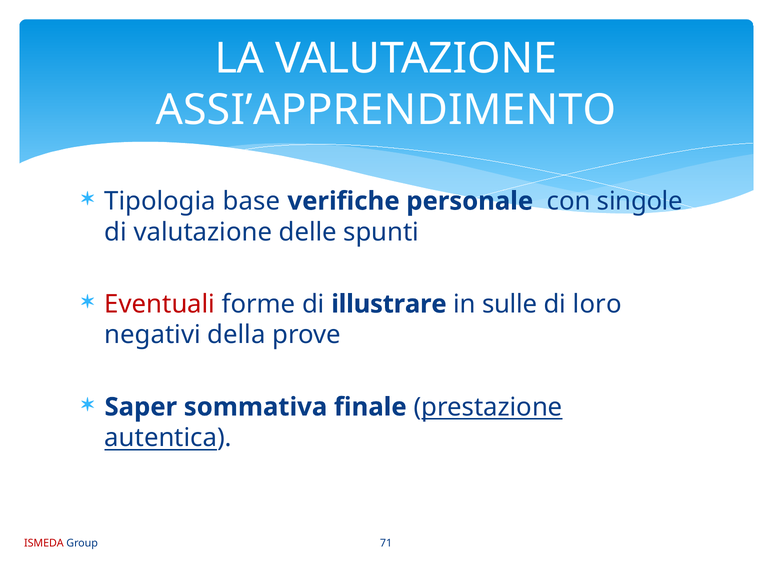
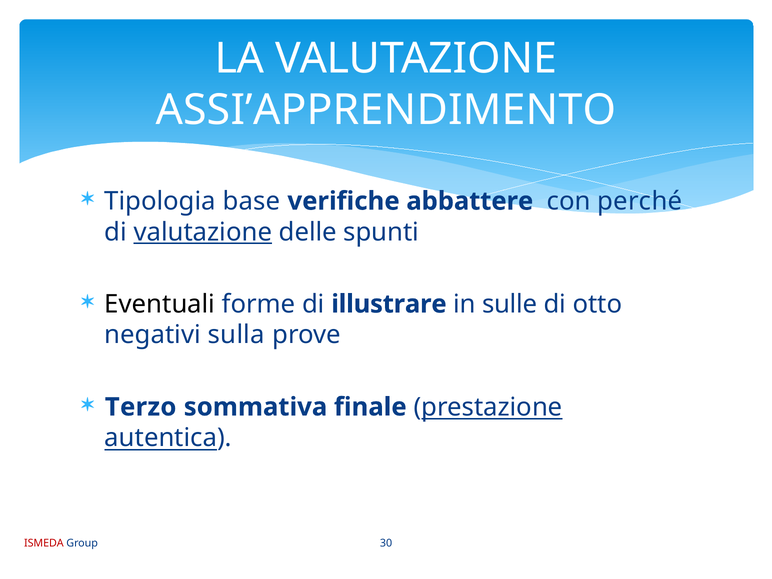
personale: personale -> abbattere
singole: singole -> perché
valutazione at (203, 232) underline: none -> present
Eventuali colour: red -> black
loro: loro -> otto
della: della -> sulla
Saper: Saper -> Terzo
71: 71 -> 30
